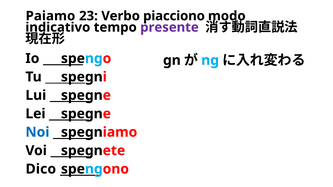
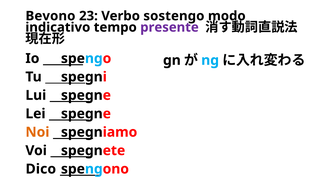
Paiamo: Paiamo -> Bevono
piacciono: piacciono -> sostengo
Noi colour: blue -> orange
